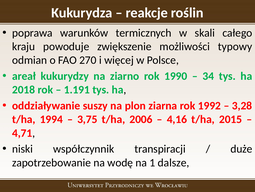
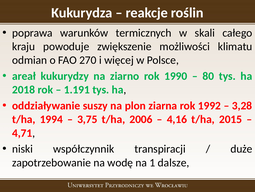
typowy: typowy -> klimatu
34: 34 -> 80
